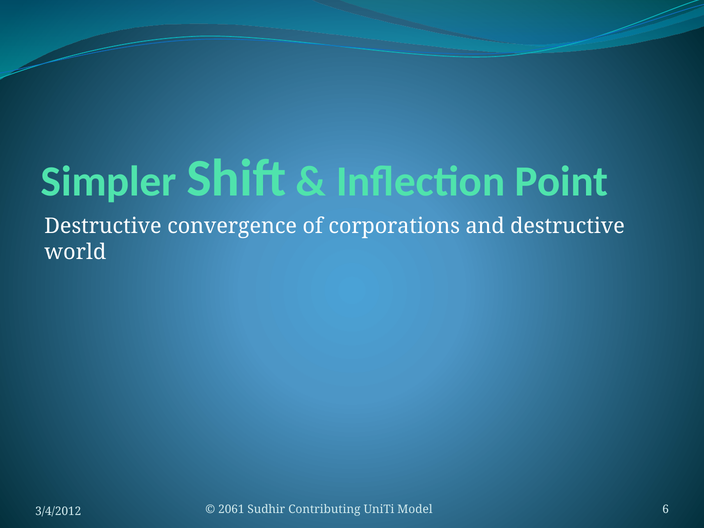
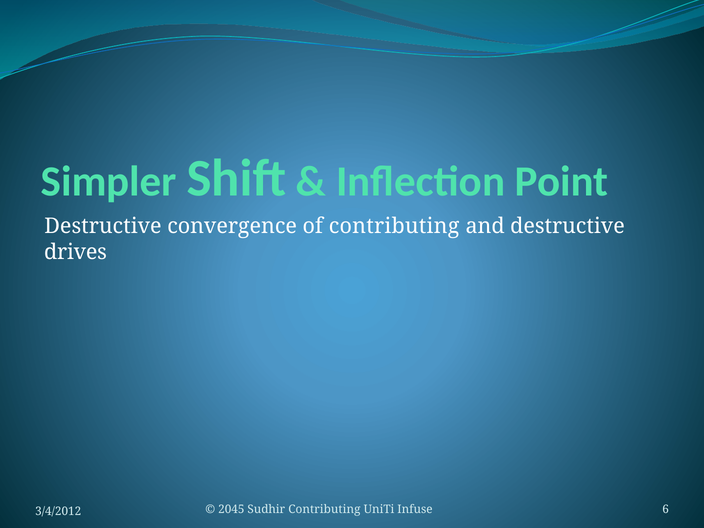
of corporations: corporations -> contributing
world: world -> drives
2061: 2061 -> 2045
Model: Model -> Infuse
